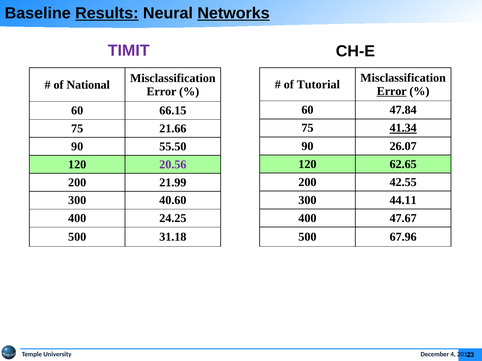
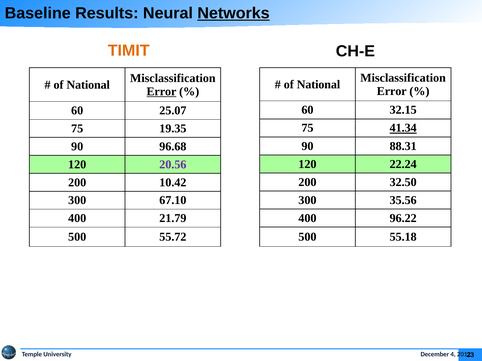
Results underline: present -> none
TIMIT colour: purple -> orange
Tutorial at (318, 85): Tutorial -> National
Error at (392, 91) underline: present -> none
Error at (161, 92) underline: none -> present
47.84: 47.84 -> 32.15
66.15: 66.15 -> 25.07
21.66: 21.66 -> 19.35
26.07: 26.07 -> 88.31
55.50: 55.50 -> 96.68
62.65: 62.65 -> 22.24
42.55: 42.55 -> 32.50
21.99: 21.99 -> 10.42
44.11: 44.11 -> 35.56
40.60: 40.60 -> 67.10
47.67: 47.67 -> 96.22
24.25: 24.25 -> 21.79
67.96: 67.96 -> 55.18
31.18: 31.18 -> 55.72
